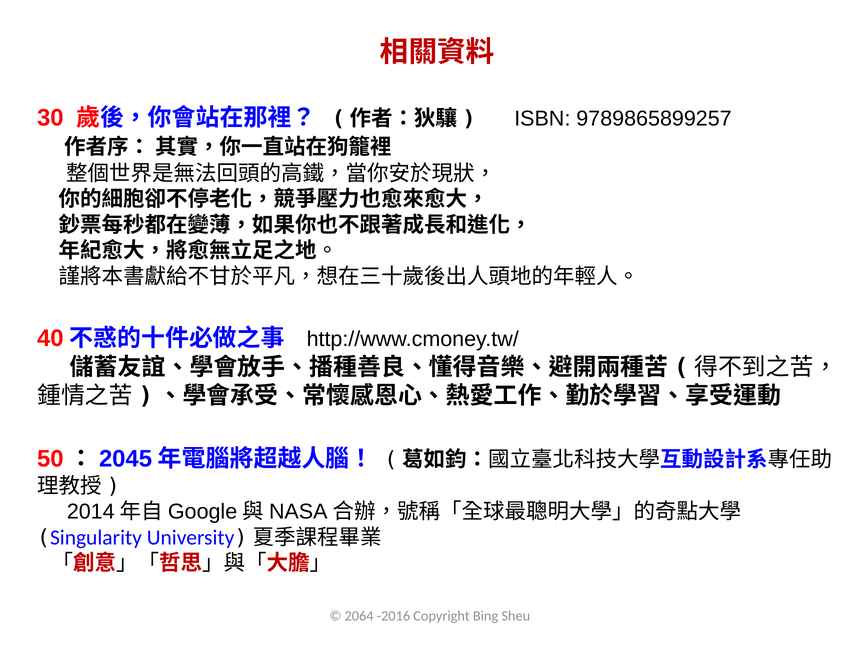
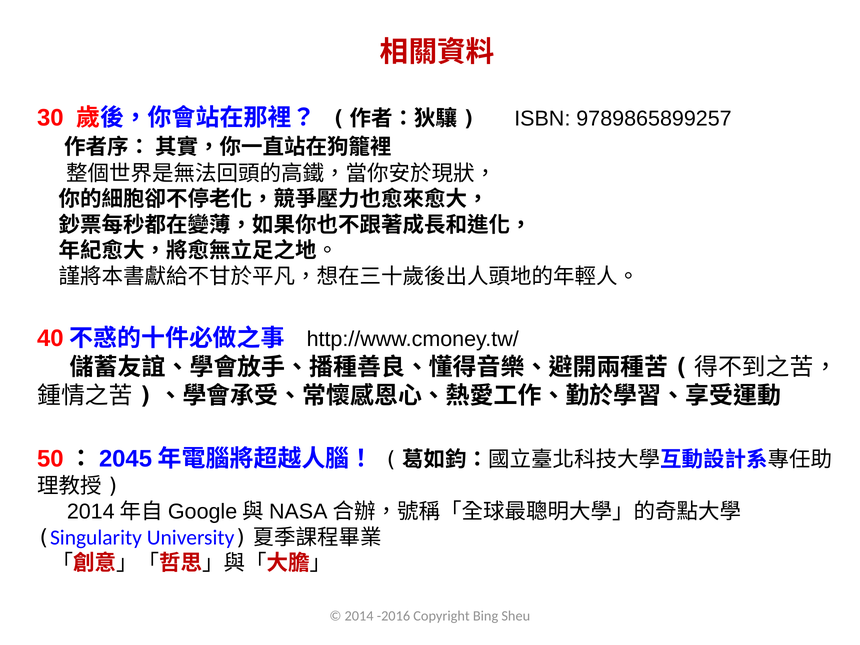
2064: 2064 -> 2014
